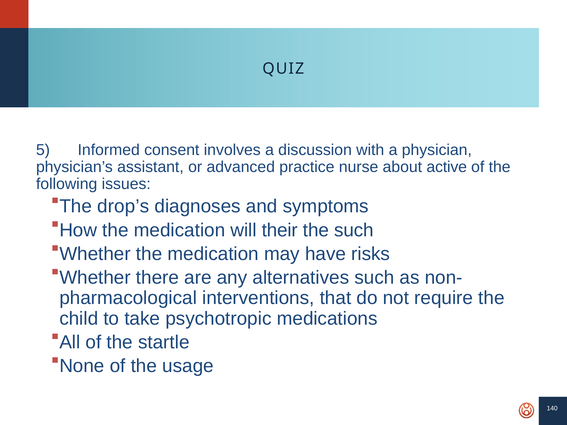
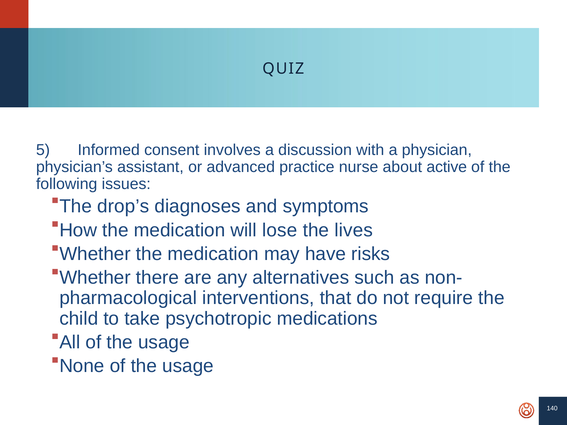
their: their -> lose
the such: such -> lives
All of the startle: startle -> usage
